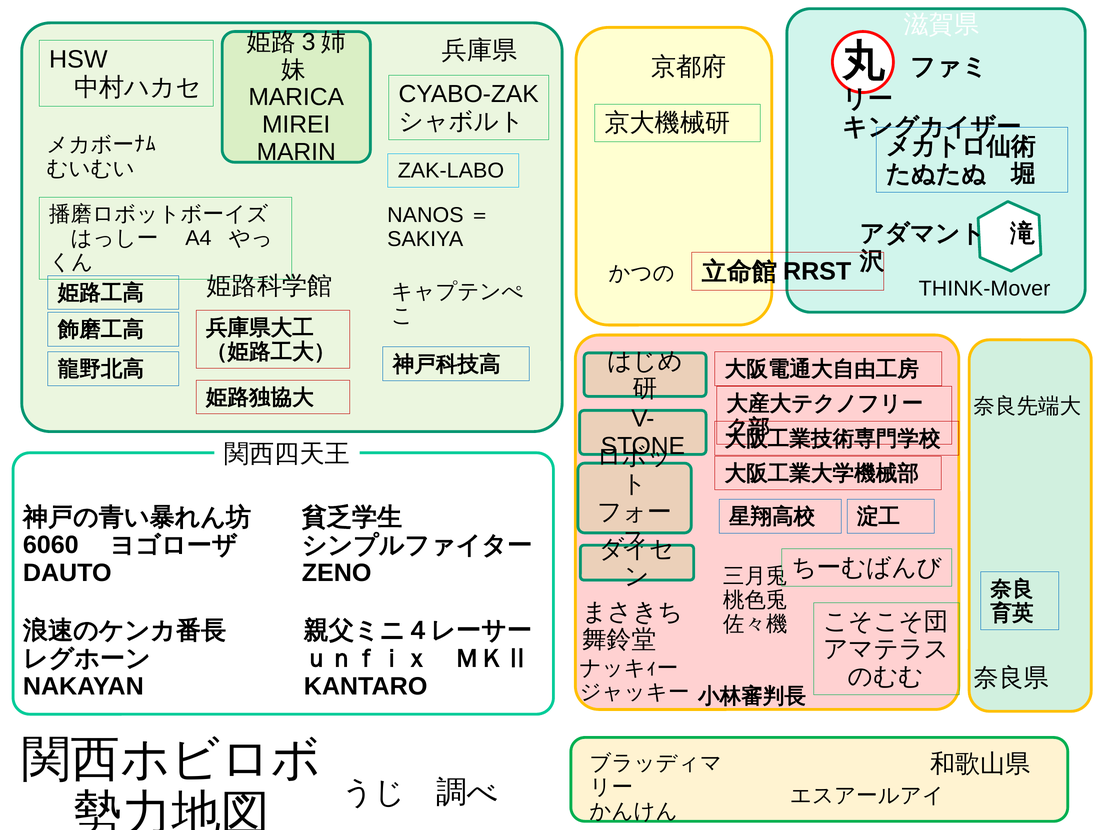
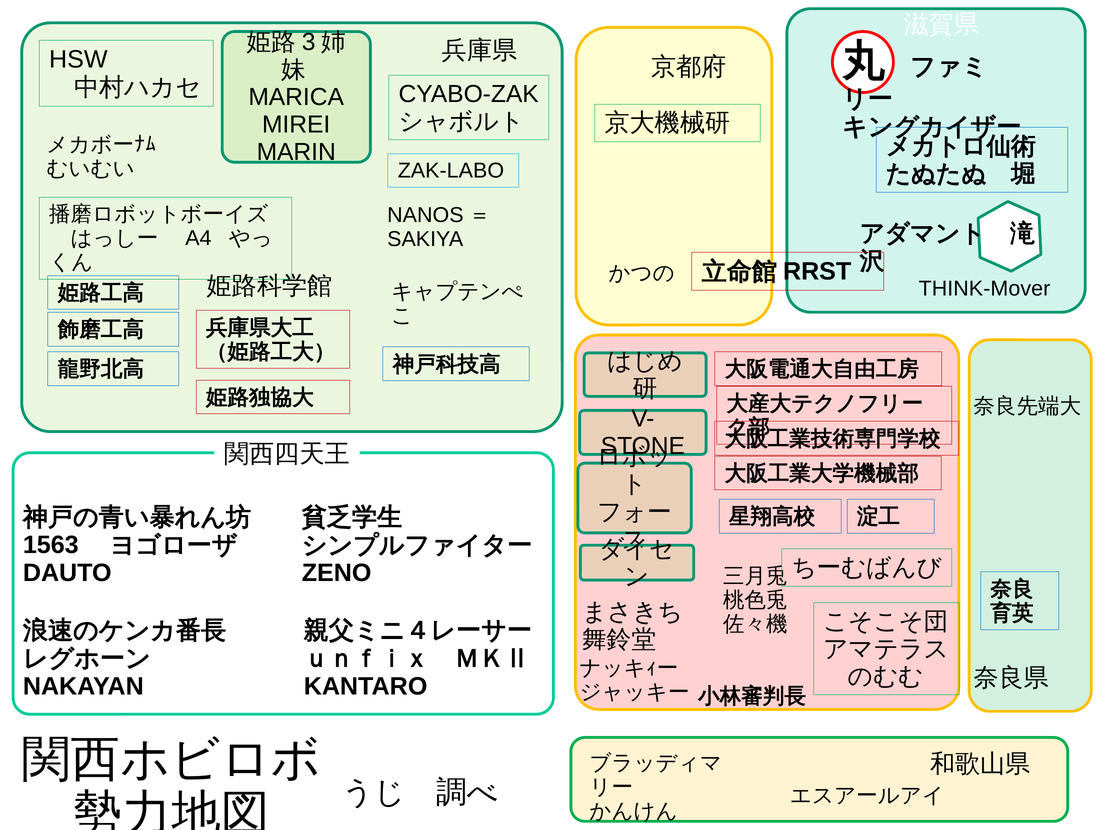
6060: 6060 -> 1563
